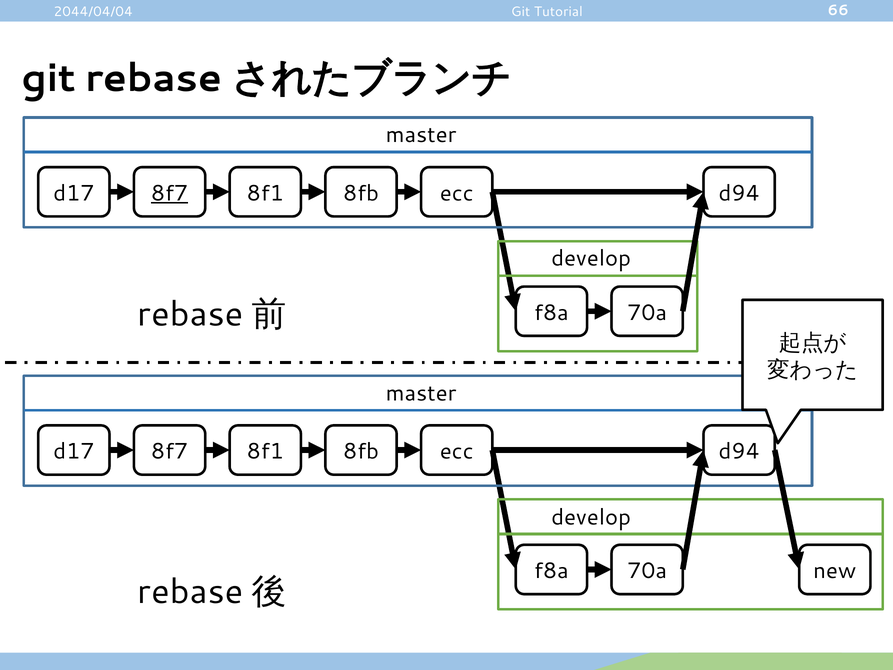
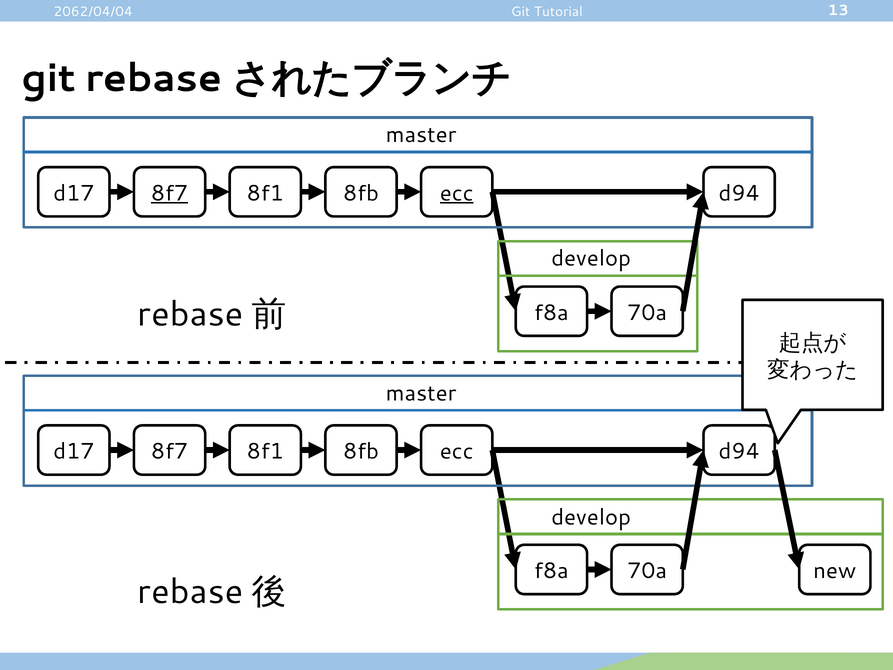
2044/04/04: 2044/04/04 -> 2062/04/04
66: 66 -> 13
ecc at (457, 193) underline: none -> present
